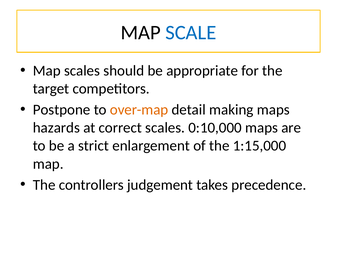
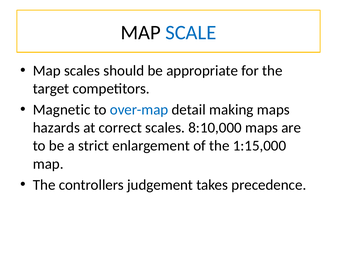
Postpone: Postpone -> Magnetic
over-map colour: orange -> blue
0:10,000: 0:10,000 -> 8:10,000
